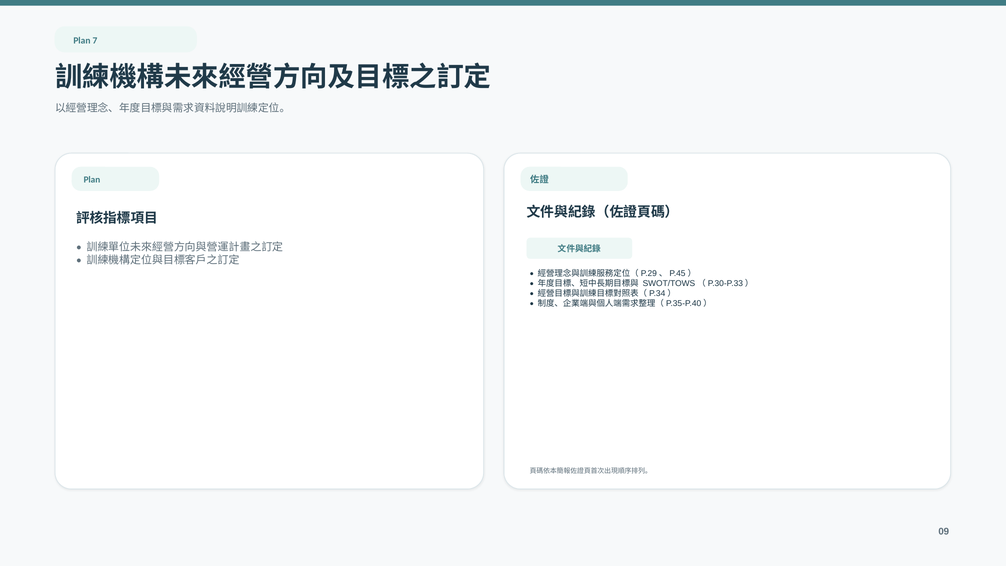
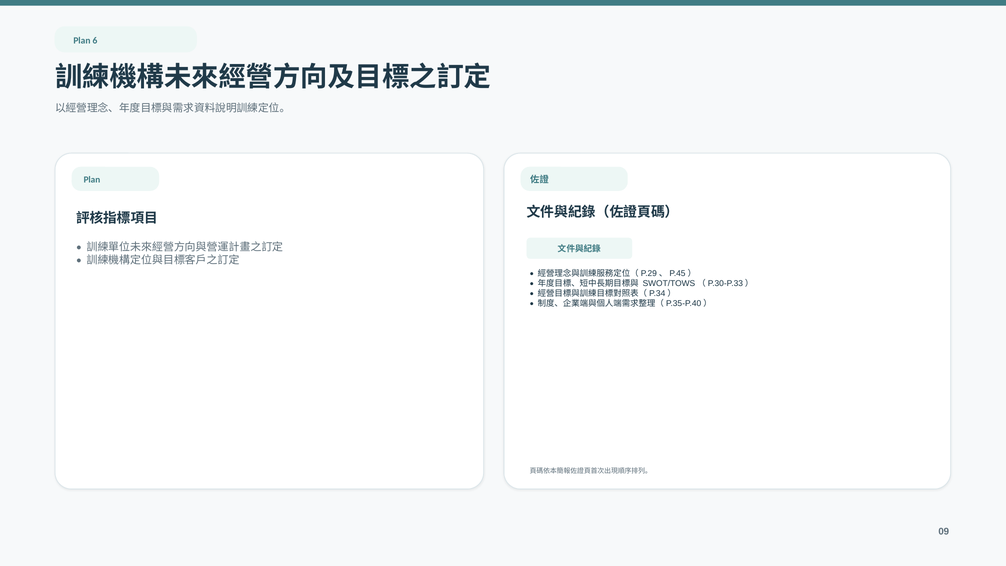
7: 7 -> 6
